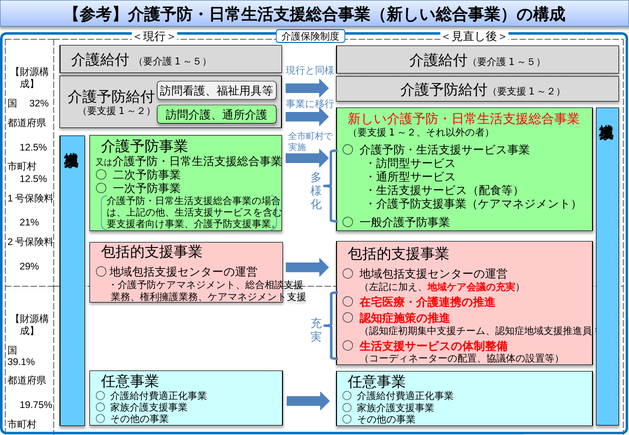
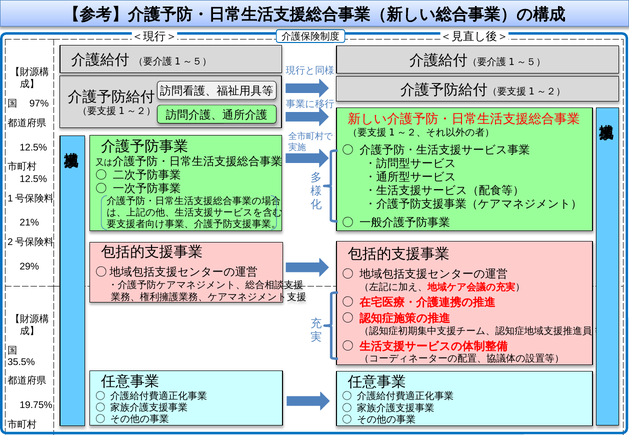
32%: 32% -> 97%
39.1%: 39.1% -> 35.5%
